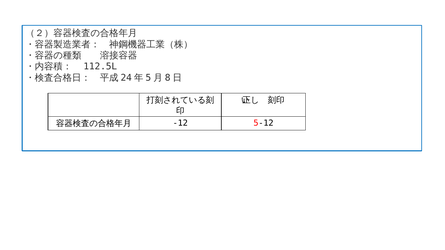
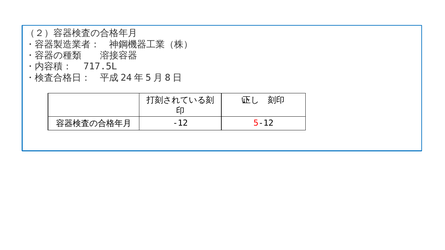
112.5L: 112.5L -> 717.5L
